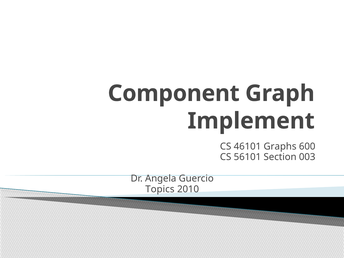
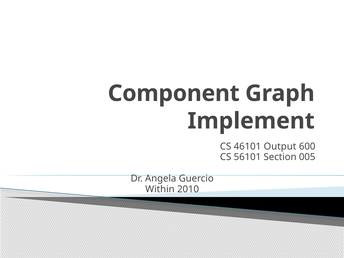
Graphs: Graphs -> Output
003: 003 -> 005
Topics: Topics -> Within
